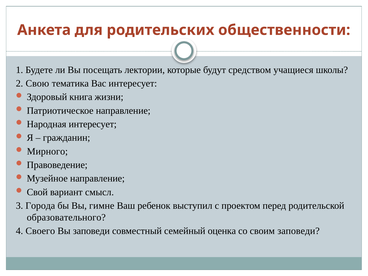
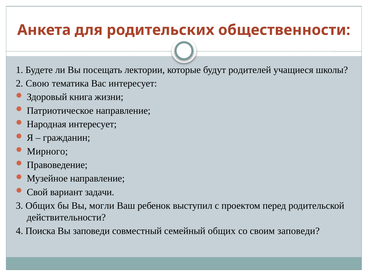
средством: средством -> родителей
смысл: смысл -> задачи
3 Города: Города -> Общих
гимне: гимне -> могли
образовательного: образовательного -> действительности
Своего: Своего -> Поиска
семейный оценка: оценка -> общих
